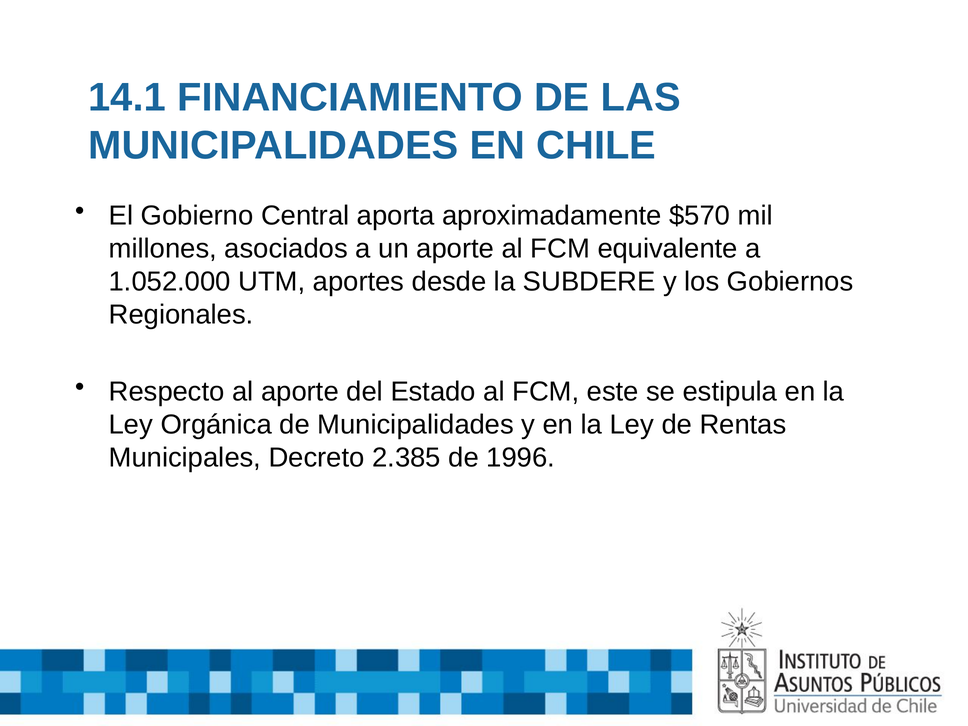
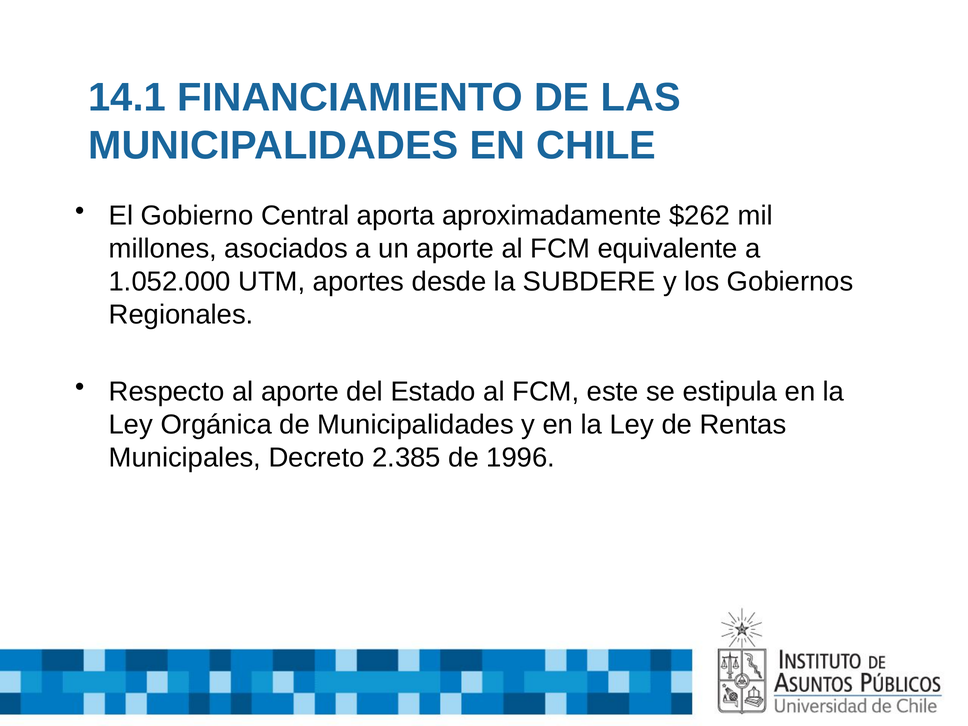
$570: $570 -> $262
